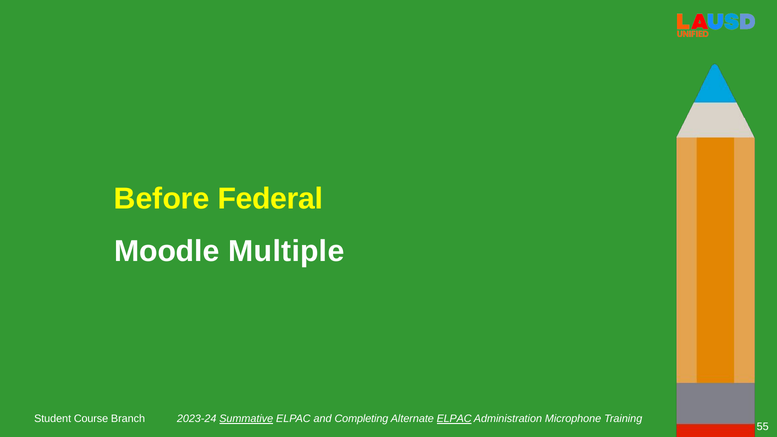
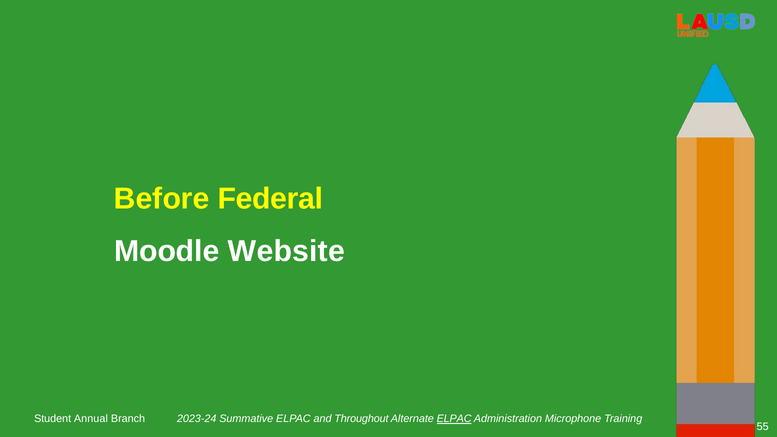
Multiple: Multiple -> Website
Course: Course -> Annual
Summative underline: present -> none
Completing: Completing -> Throughout
